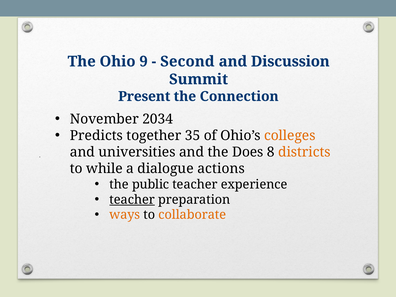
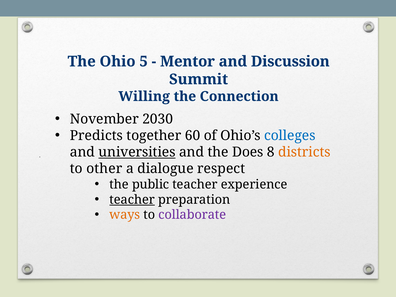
9: 9 -> 5
Second: Second -> Mentor
Present: Present -> Willing
2034: 2034 -> 2030
35: 35 -> 60
colleges colour: orange -> blue
universities underline: none -> present
while: while -> other
actions: actions -> respect
collaborate colour: orange -> purple
